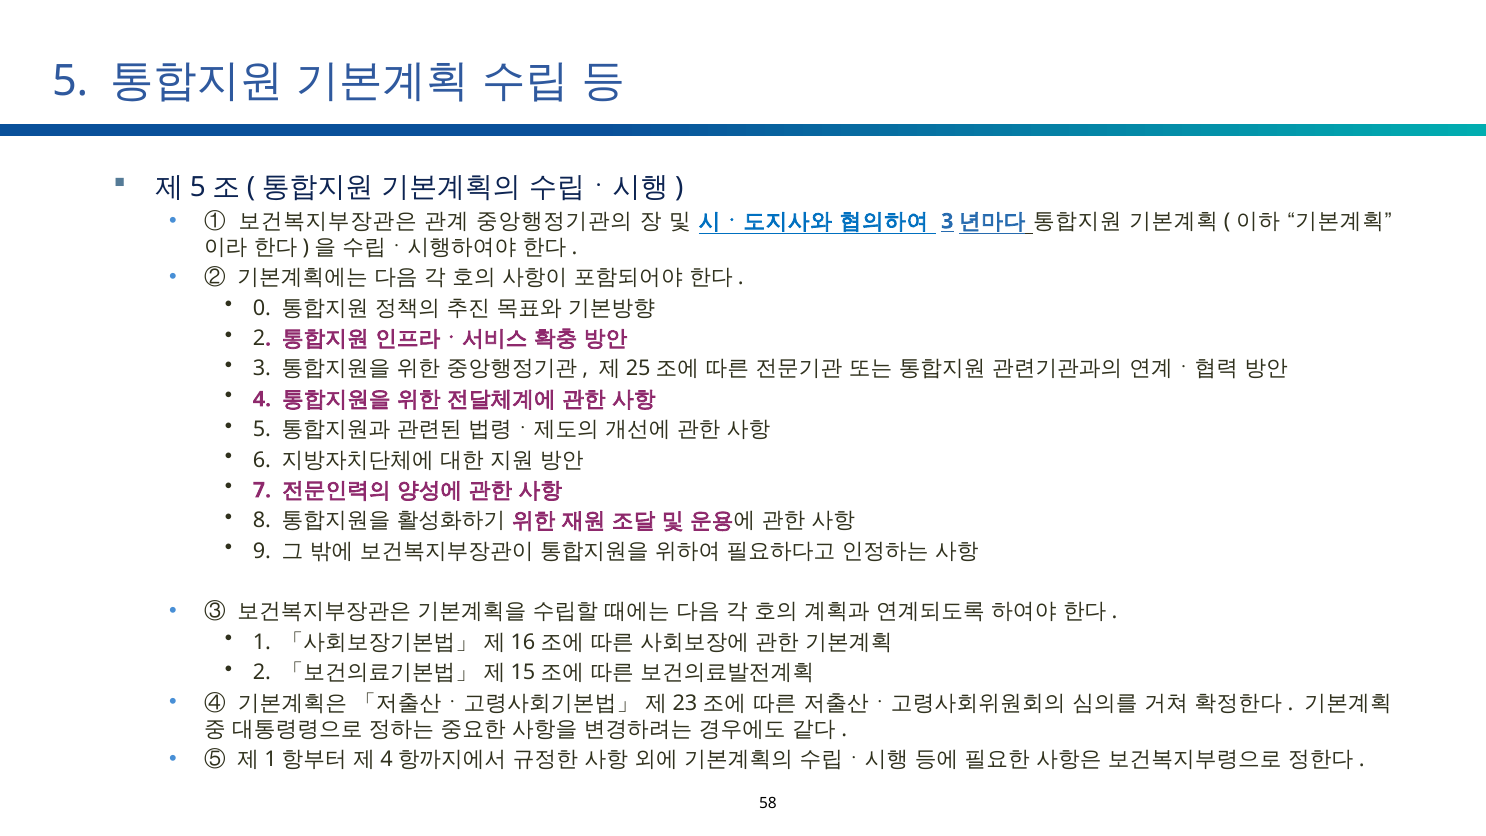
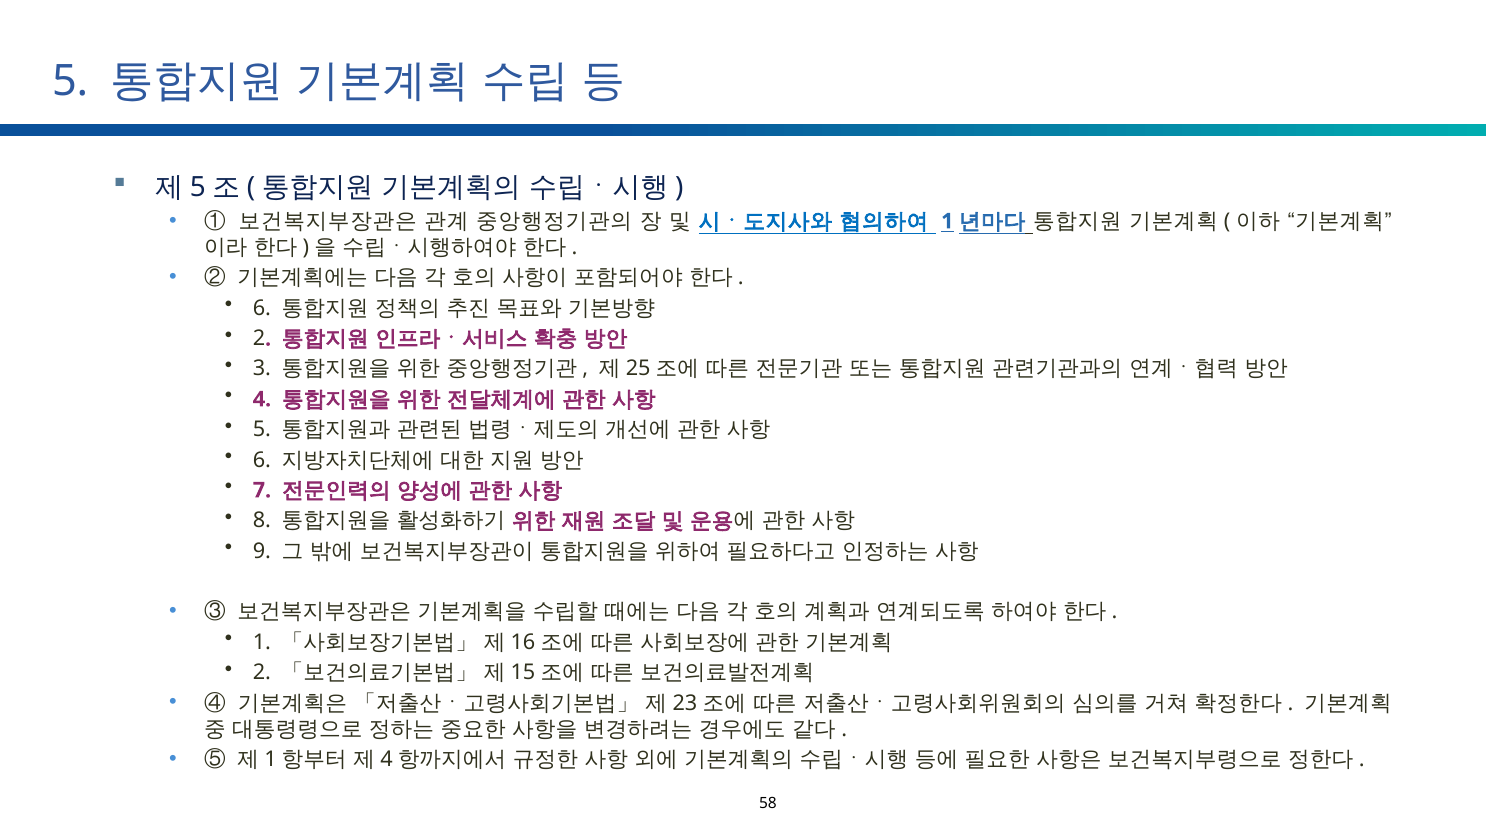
3 at (947, 221): 3 -> 1
0 at (262, 308): 0 -> 6
